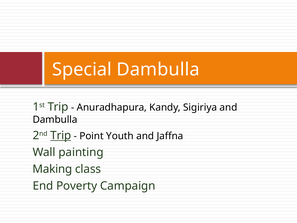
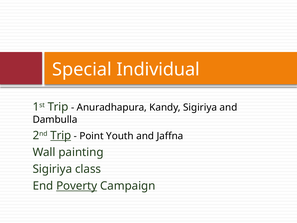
Special Dambulla: Dambulla -> Individual
Making at (52, 169): Making -> Sigiriya
Poverty underline: none -> present
